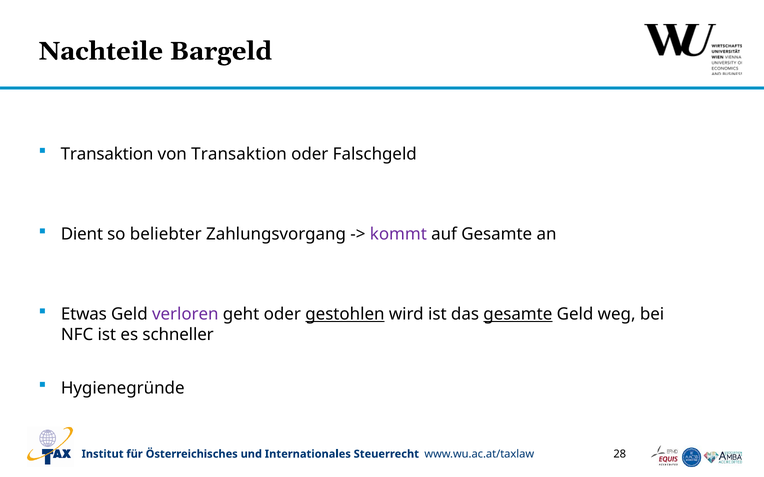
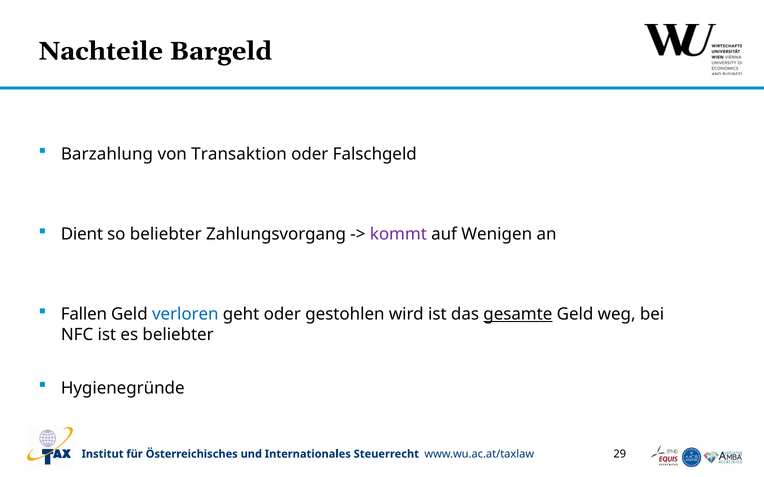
Transaktion at (107, 154): Transaktion -> Barzahlung
auf Gesamte: Gesamte -> Wenigen
Etwas: Etwas -> Fallen
verloren colour: purple -> blue
gestohlen underline: present -> none
es schneller: schneller -> beliebter
28: 28 -> 29
